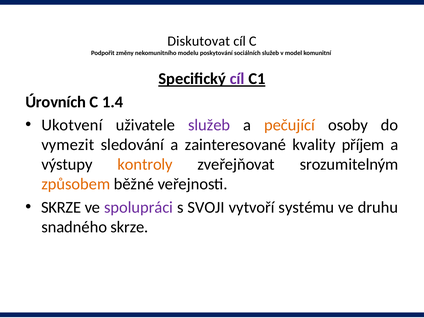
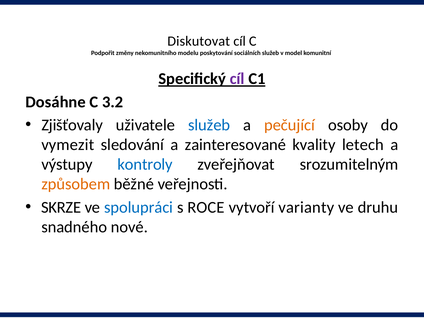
Úrovních: Úrovních -> Dosáhne
1.4: 1.4 -> 3.2
Ukotvení: Ukotvení -> Zjišťovaly
služeb at (209, 125) colour: purple -> blue
příjem: příjem -> letech
kontroly colour: orange -> blue
spolupráci colour: purple -> blue
SVOJI: SVOJI -> ROCE
systému: systému -> varianty
snadného skrze: skrze -> nové
